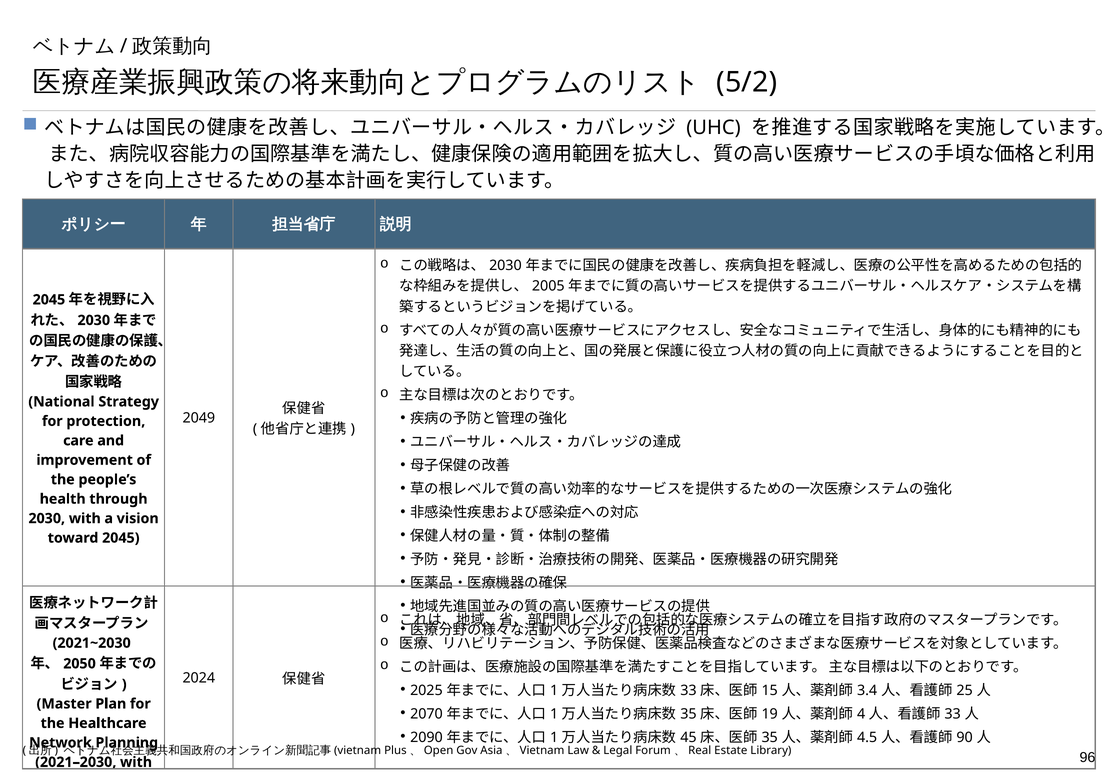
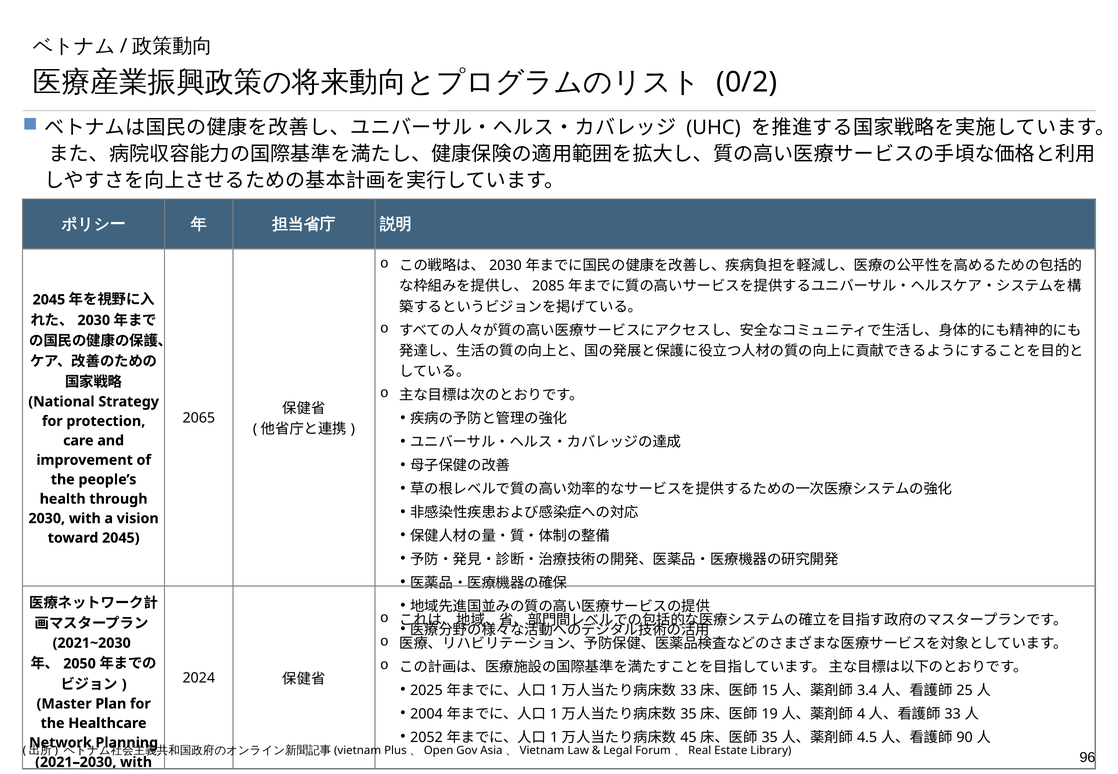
5/2: 5/2 -> 0/2
2005: 2005 -> 2085
2049: 2049 -> 2065
2070: 2070 -> 2004
2090: 2090 -> 2052
